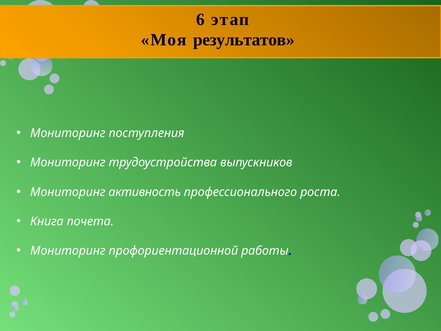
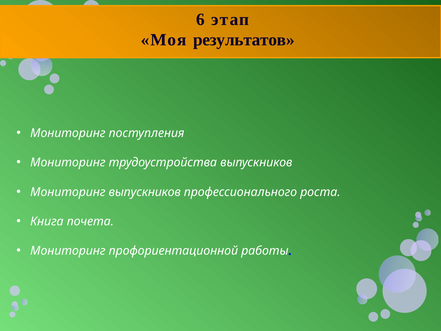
Мониторинг активность: активность -> выпускников
